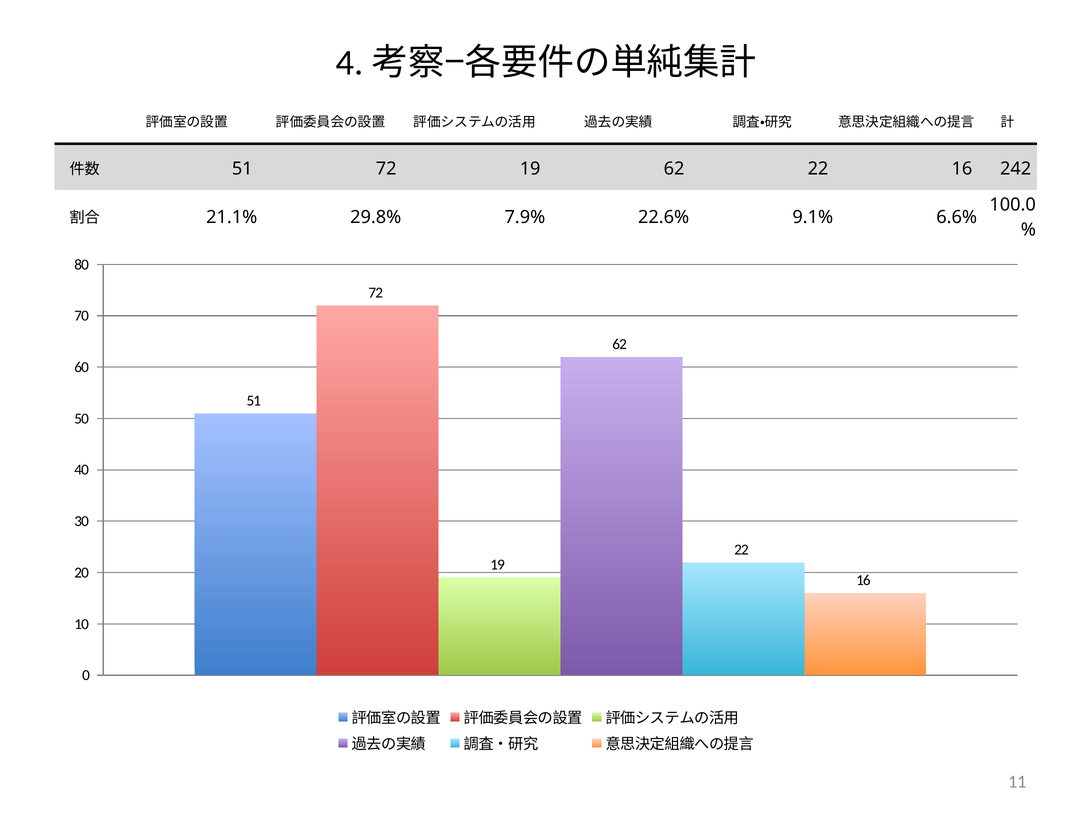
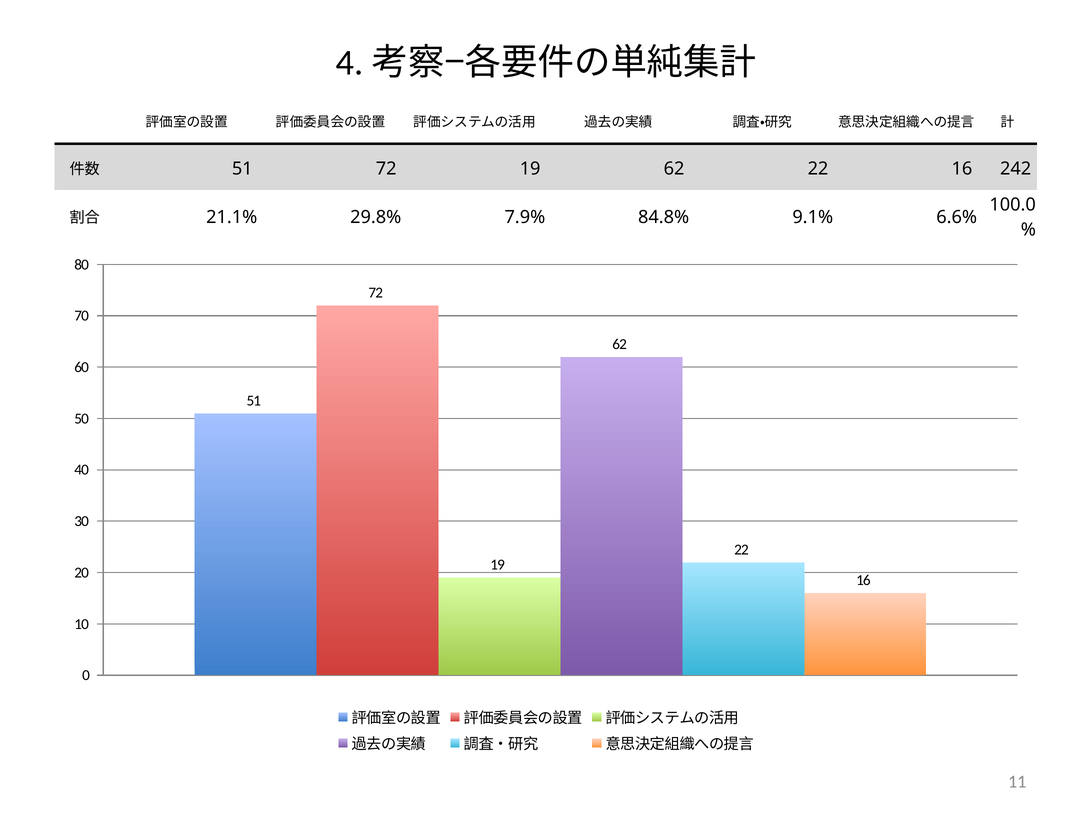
22.6%: 22.6% -> 84.8%
